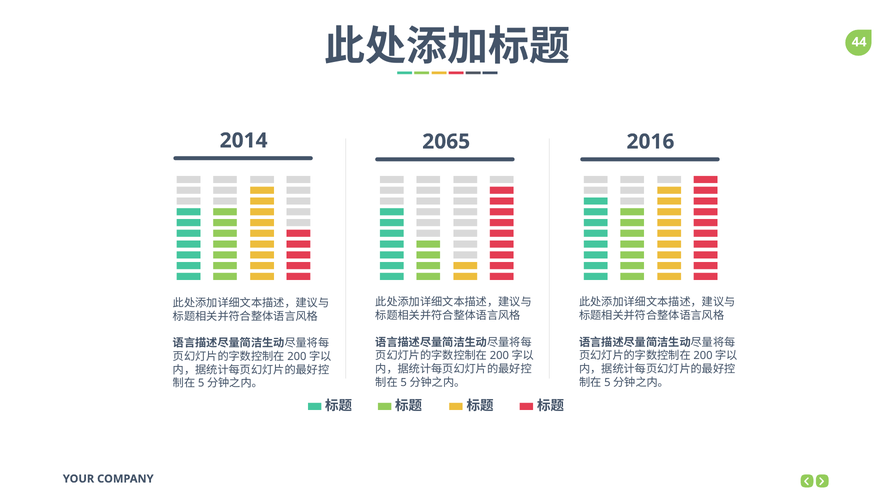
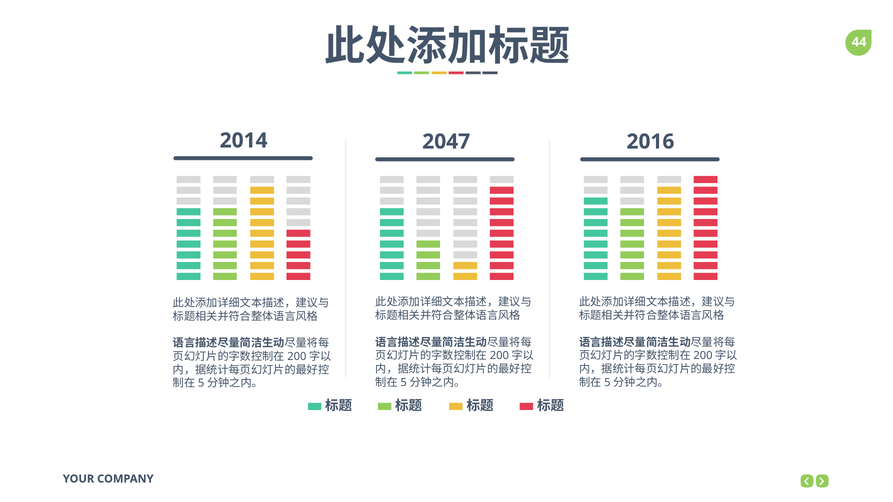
2065: 2065 -> 2047
